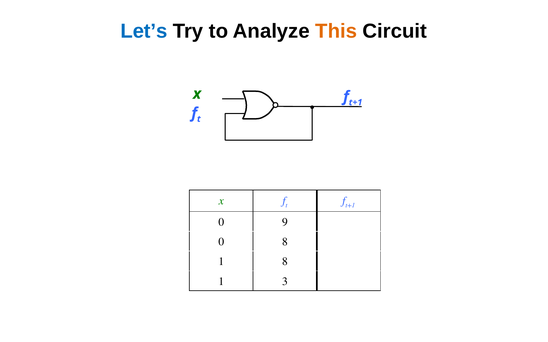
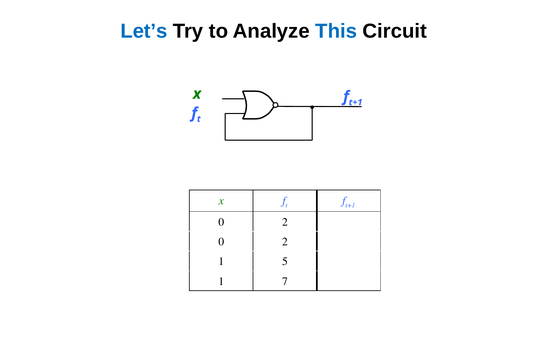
This colour: orange -> blue
9 at (285, 222): 9 -> 2
8 at (285, 242): 8 -> 2
1 8: 8 -> 5
3: 3 -> 7
